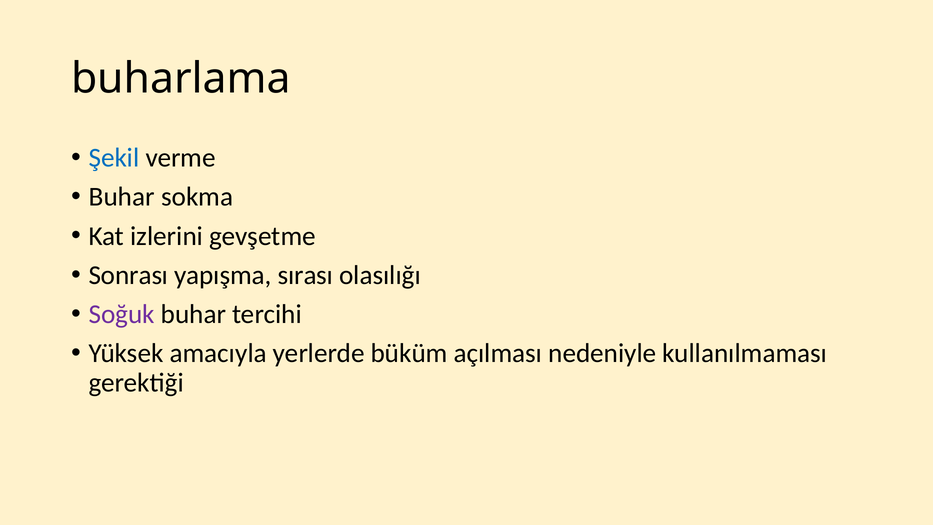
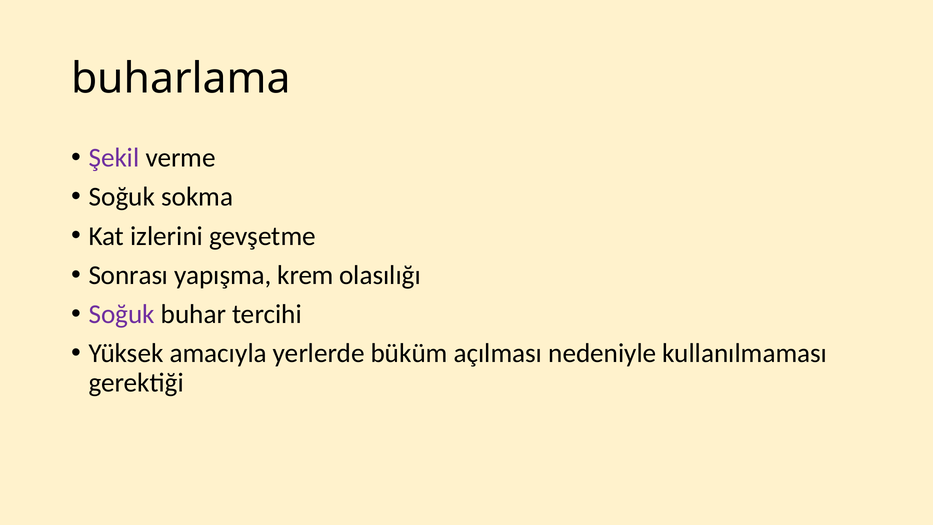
Şekil colour: blue -> purple
Buhar at (122, 197): Buhar -> Soğuk
sırası: sırası -> krem
